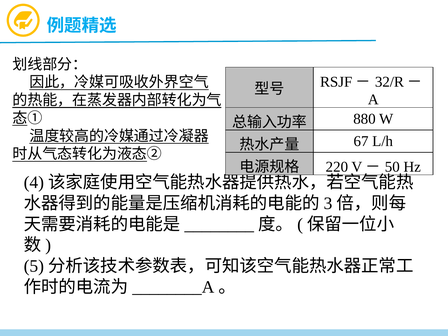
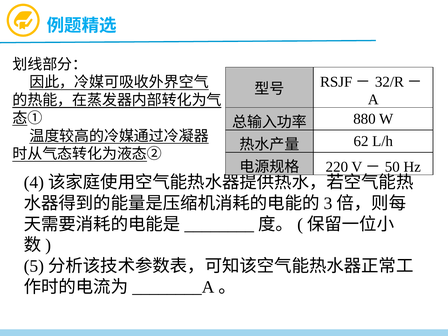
67: 67 -> 62
